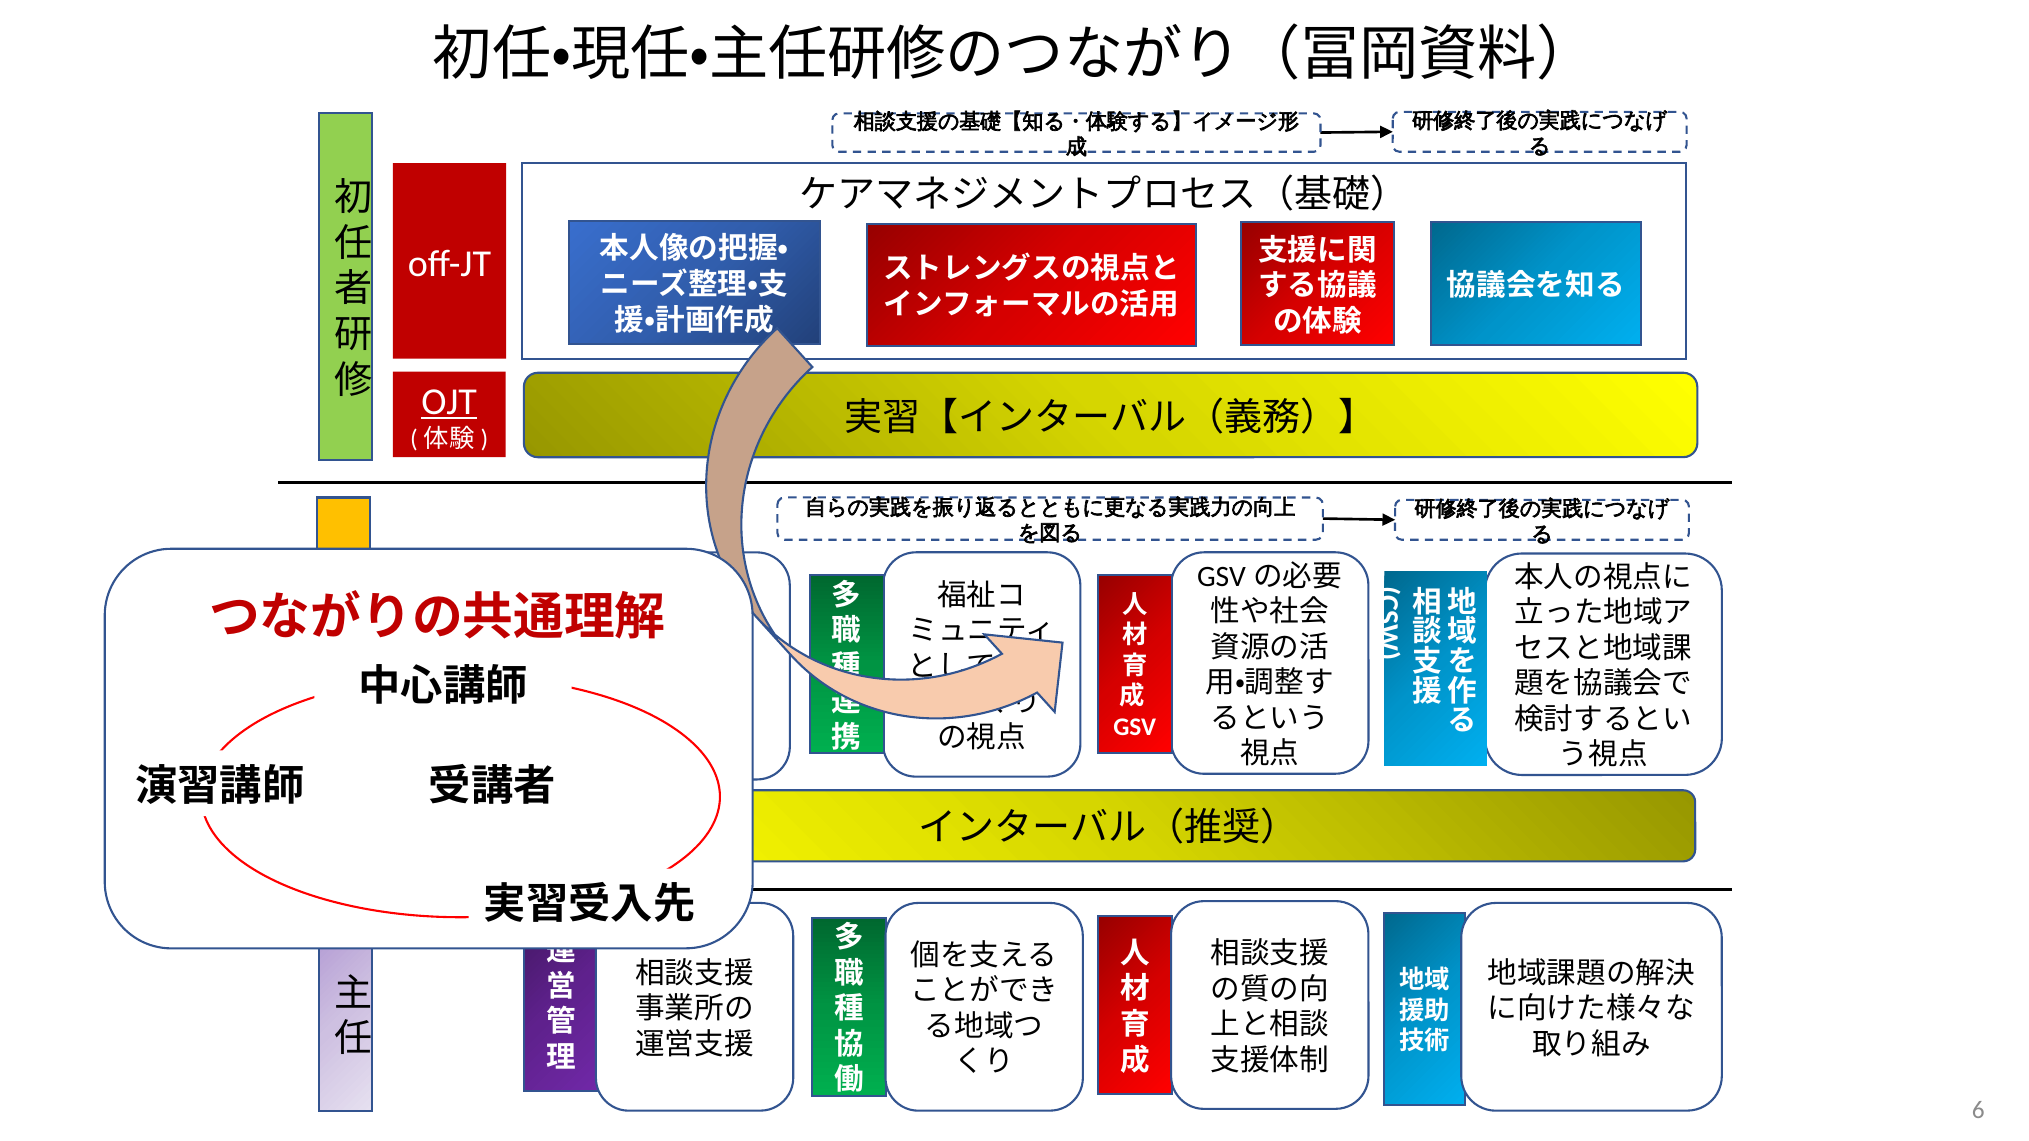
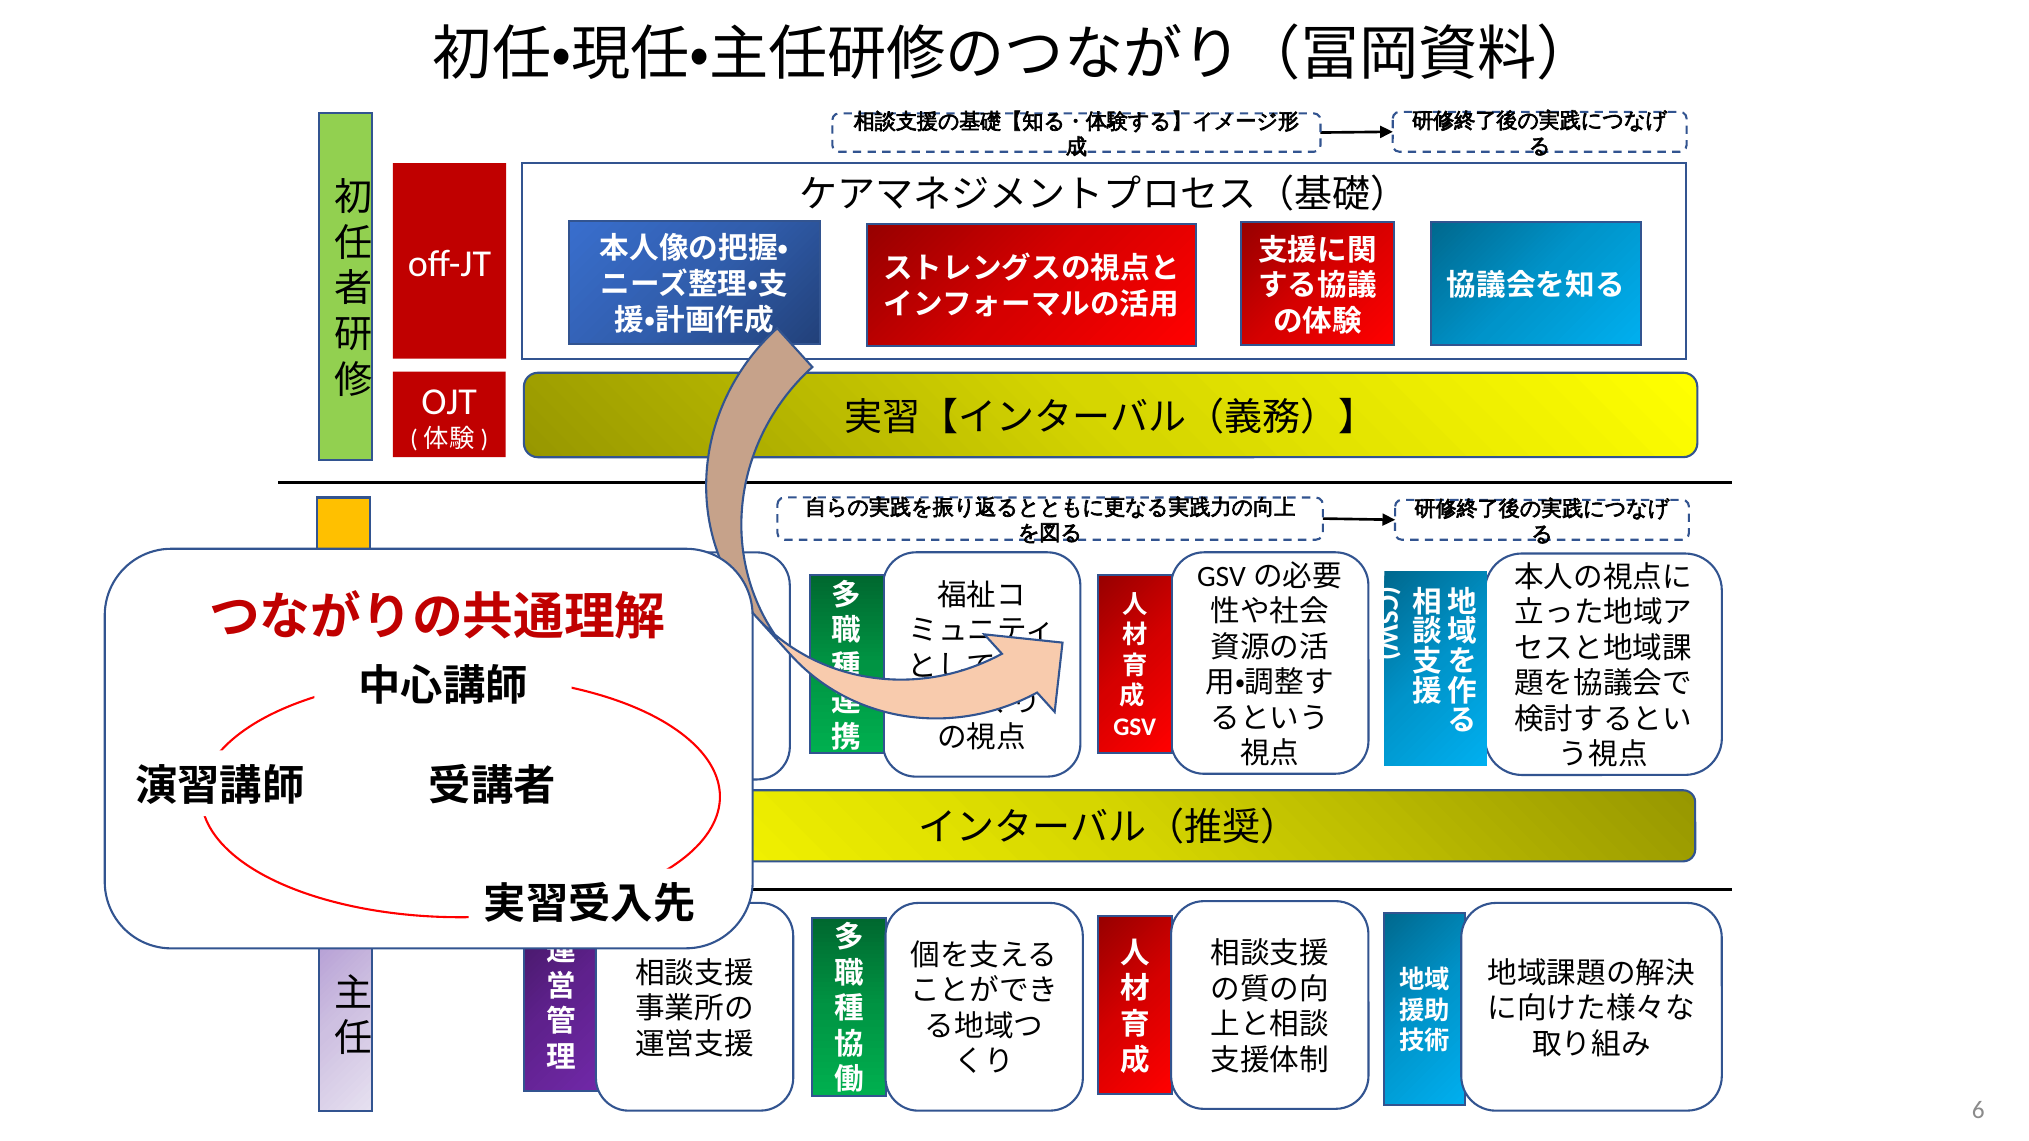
OJT at (449, 402) underline: present -> none
